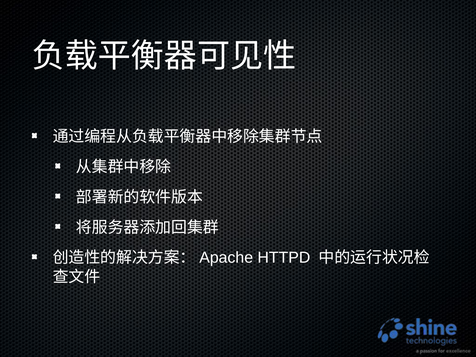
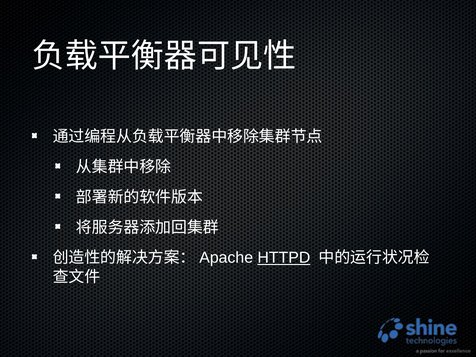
HTTPD underline: none -> present
